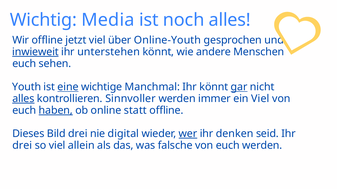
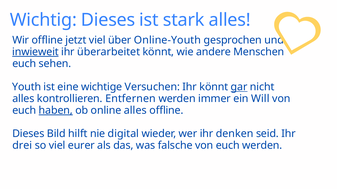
Wichtig Media: Media -> Dieses
noch: noch -> stark
unterstehen: unterstehen -> überarbeitet
eine underline: present -> none
Manchmal: Manchmal -> Versuchen
alles at (23, 99) underline: present -> none
Sinnvoller: Sinnvoller -> Entfernen
ein Viel: Viel -> Will
online statt: statt -> alles
Bild drei: drei -> hilft
wer underline: present -> none
allein: allein -> eurer
